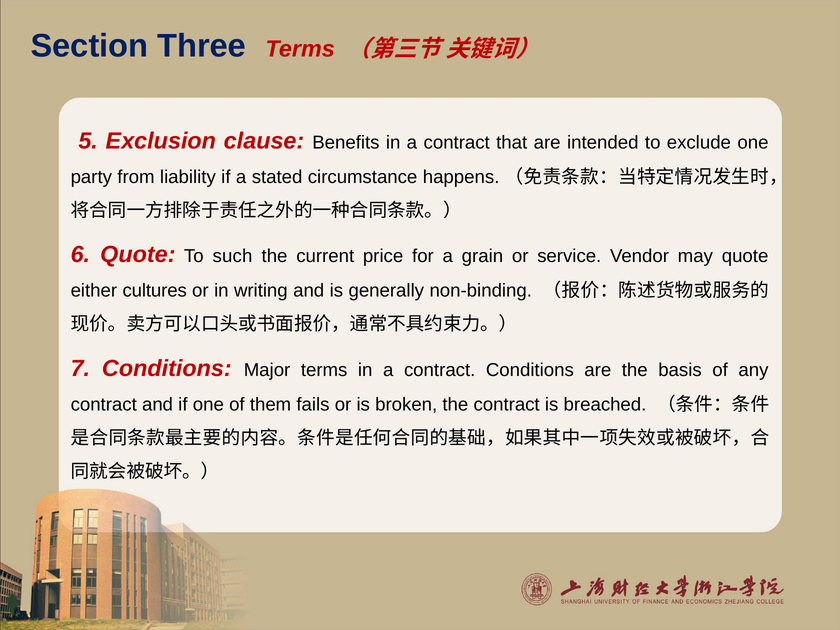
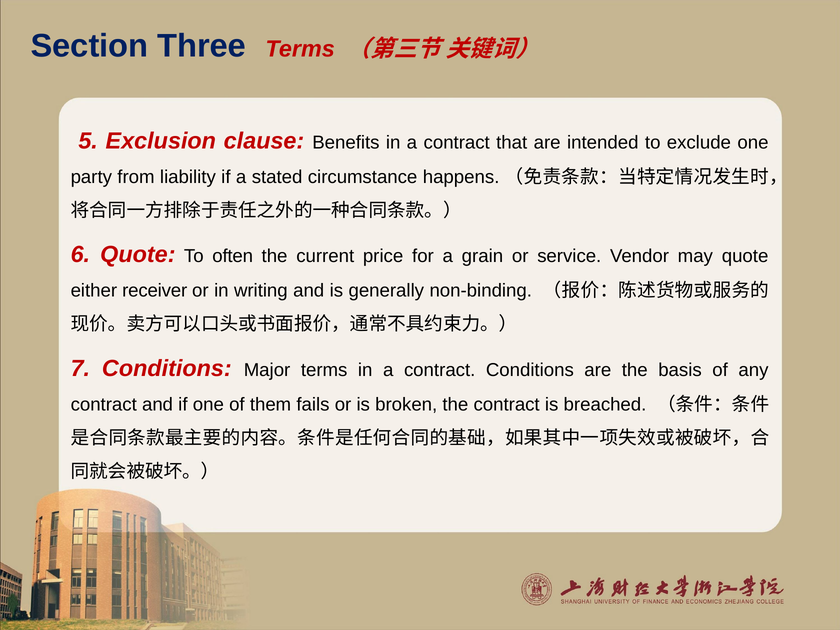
such: such -> often
cultures: cultures -> receiver
